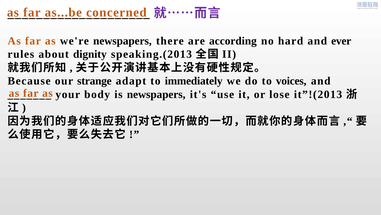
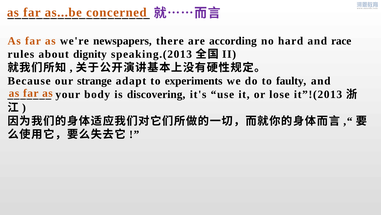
ever: ever -> race
immediately: immediately -> experiments
voices: voices -> faulty
is newspapers: newspapers -> discovering
